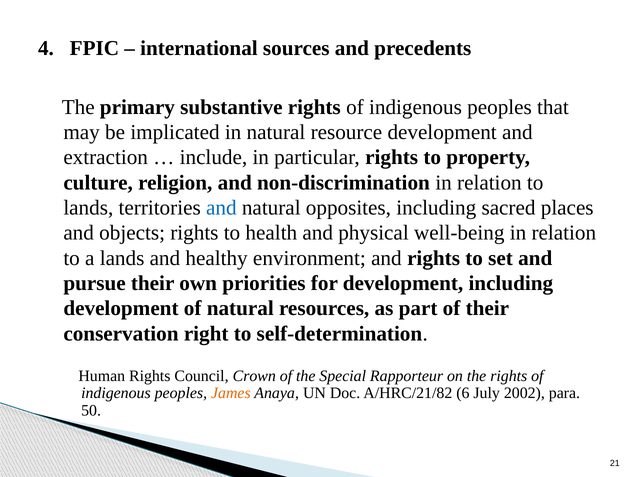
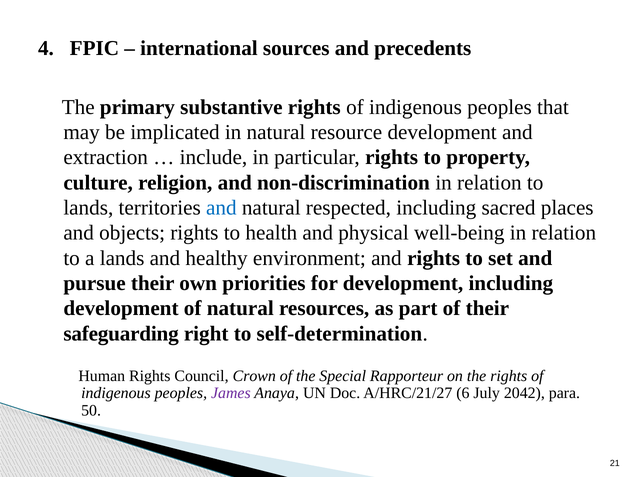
opposites: opposites -> respected
conservation: conservation -> safeguarding
James colour: orange -> purple
A/HRC/21/82: A/HRC/21/82 -> A/HRC/21/27
2002: 2002 -> 2042
